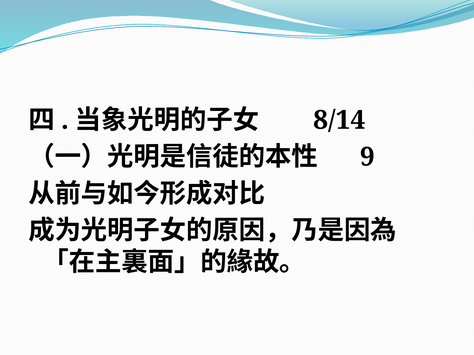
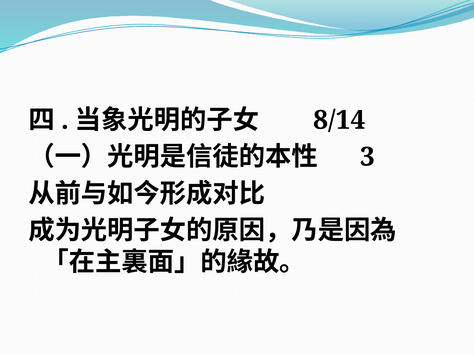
9: 9 -> 3
